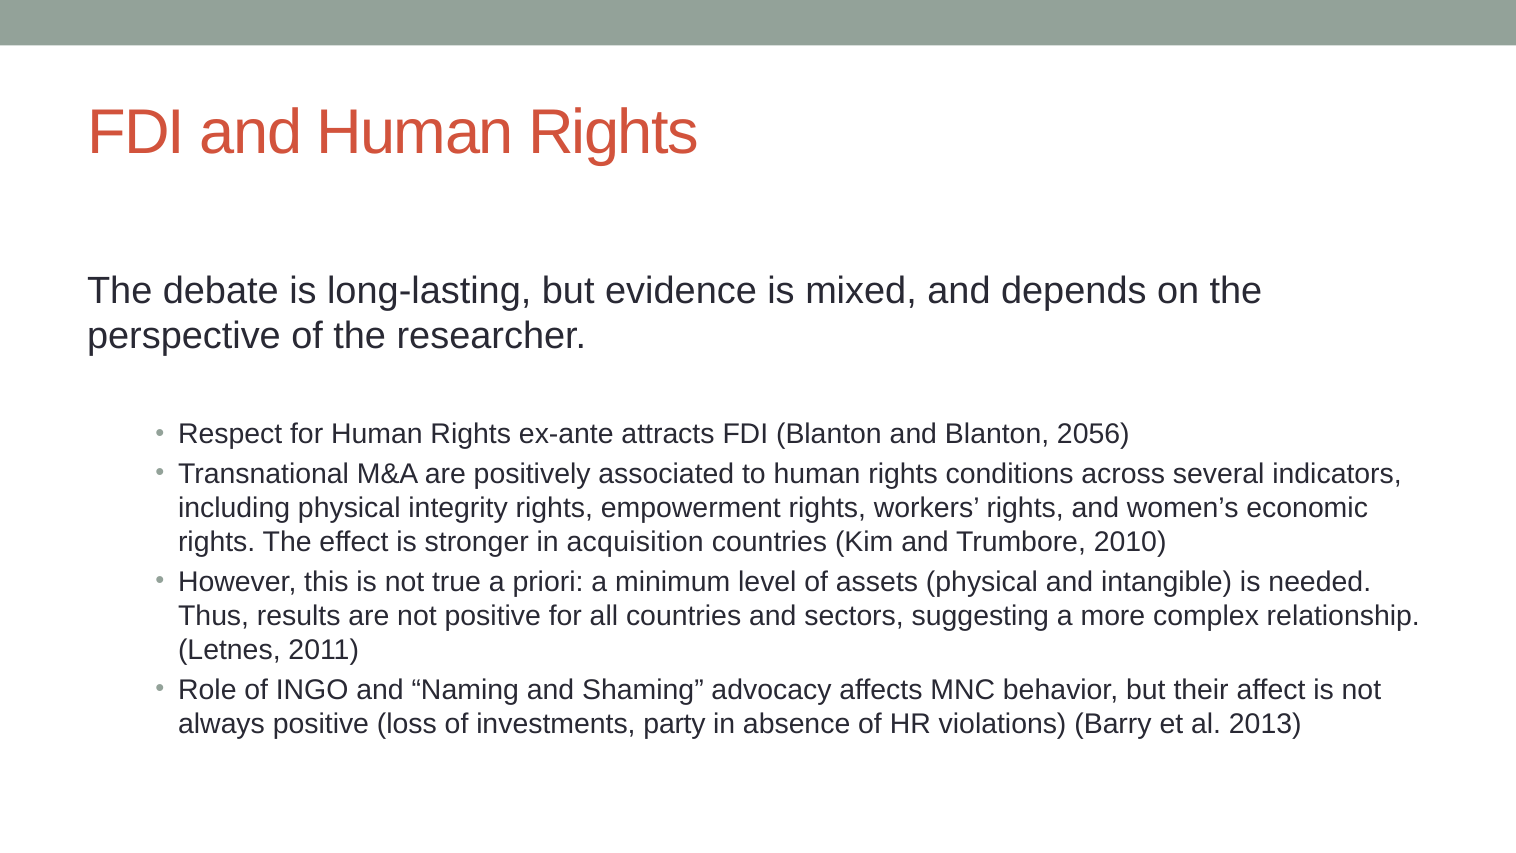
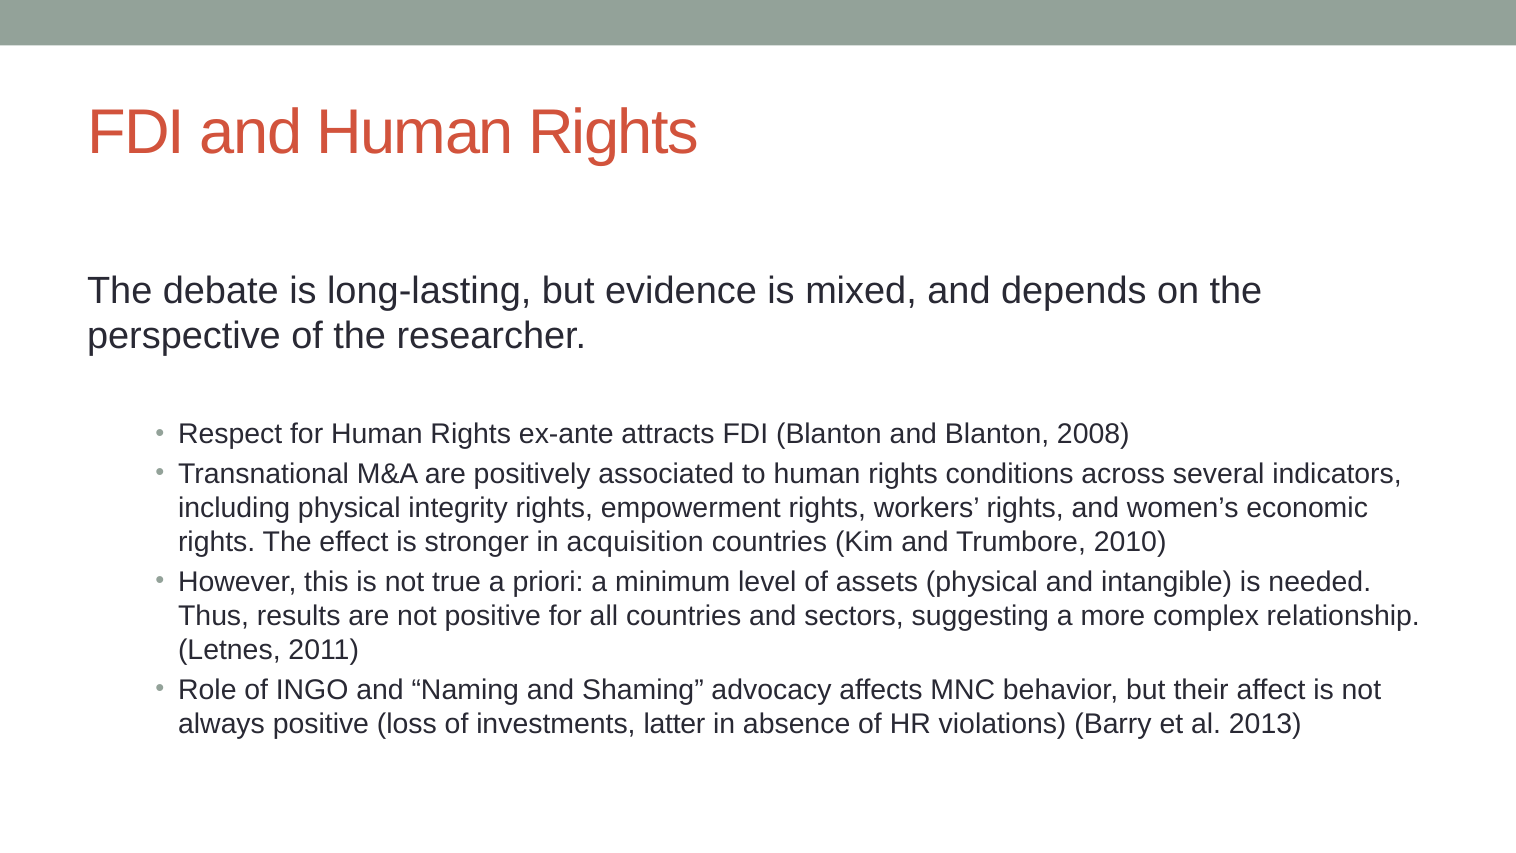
2056: 2056 -> 2008
party: party -> latter
